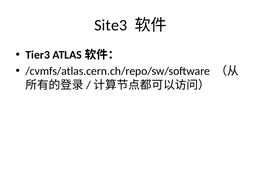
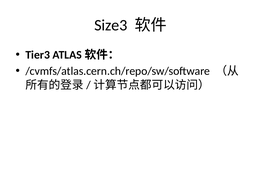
Site3: Site3 -> Size3
